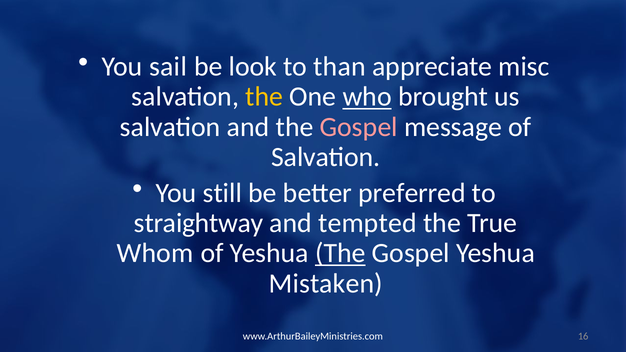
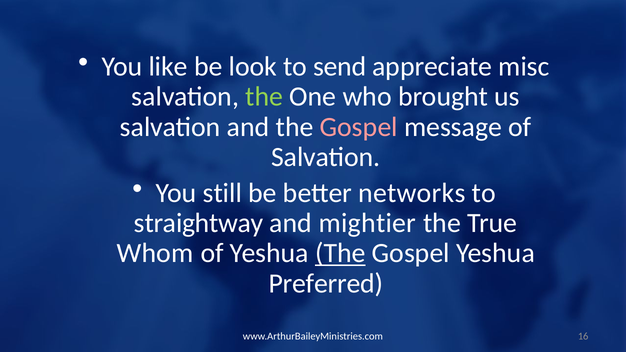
sail: sail -> like
than: than -> send
the at (264, 97) colour: yellow -> light green
who underline: present -> none
preferred: preferred -> networks
tempted: tempted -> mightier
Mistaken: Mistaken -> Preferred
